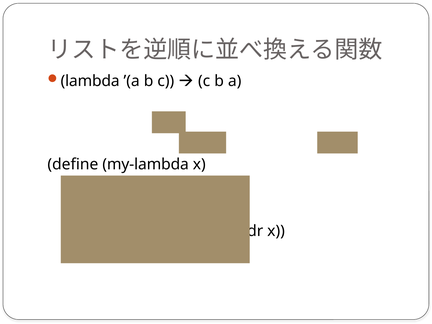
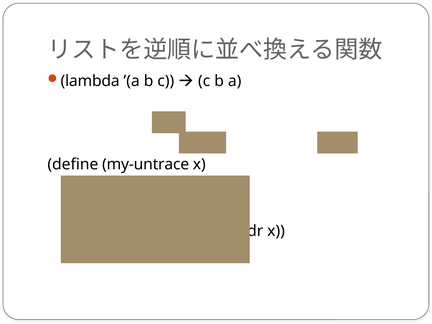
my-lambda: my-lambda -> my-untrace
